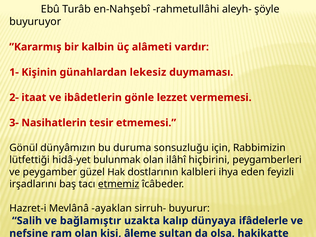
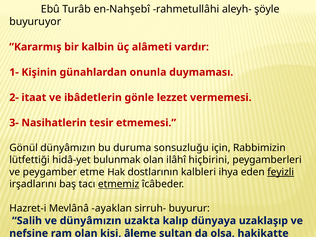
lekesiz: lekesiz -> onunla
güzel: güzel -> etme
feyizli underline: none -> present
ve bağlamıştır: bağlamıştır -> dünyâmızın
ifâdelerle: ifâdelerle -> uzaklaşıp
